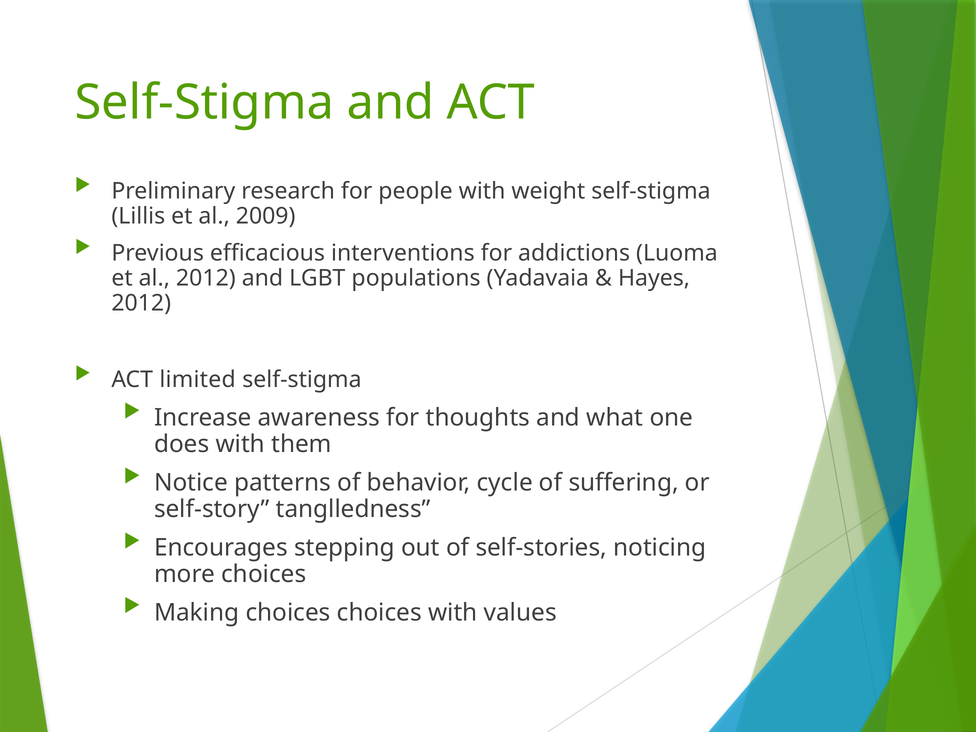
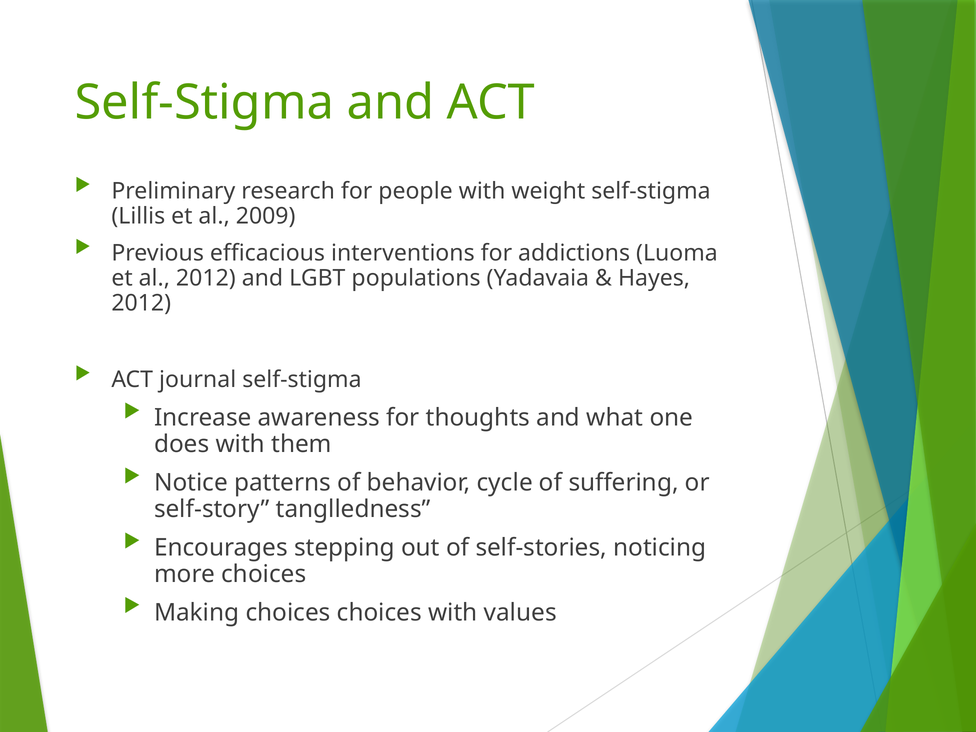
limited: limited -> journal
